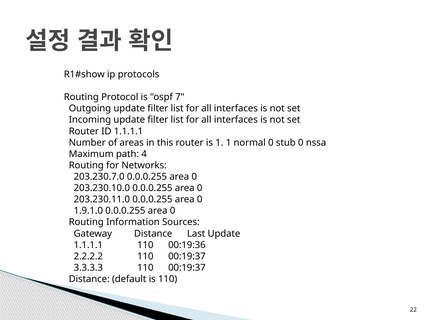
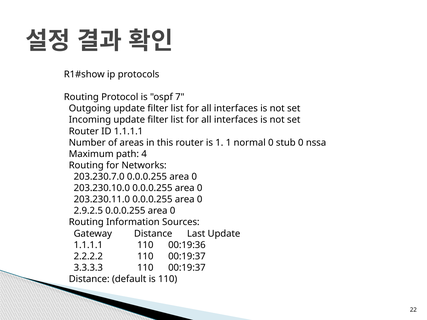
1.9.1.0: 1.9.1.0 -> 2.9.2.5
